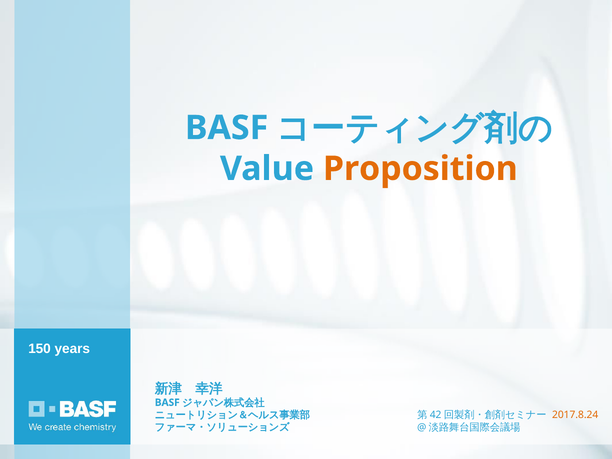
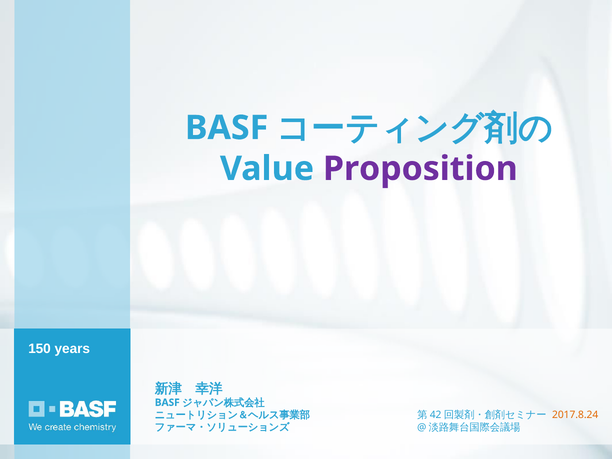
Proposition colour: orange -> purple
